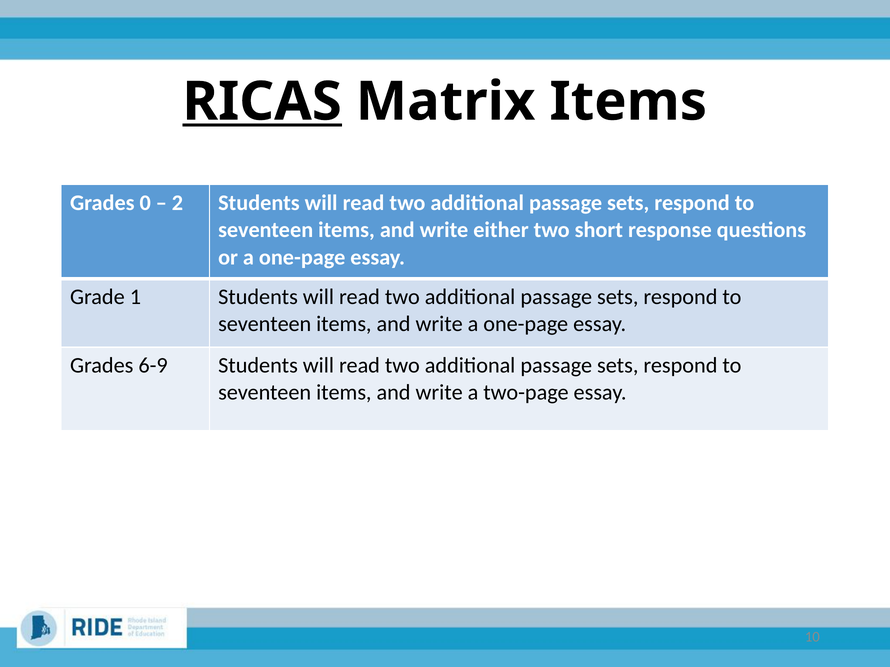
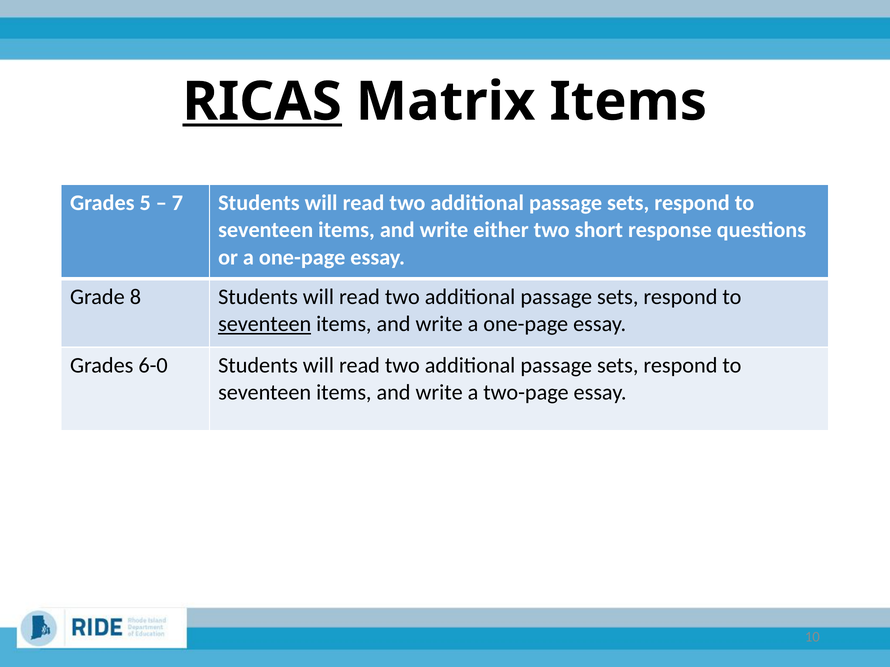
0: 0 -> 5
2: 2 -> 7
1: 1 -> 8
seventeen at (265, 324) underline: none -> present
6-9: 6-9 -> 6-0
